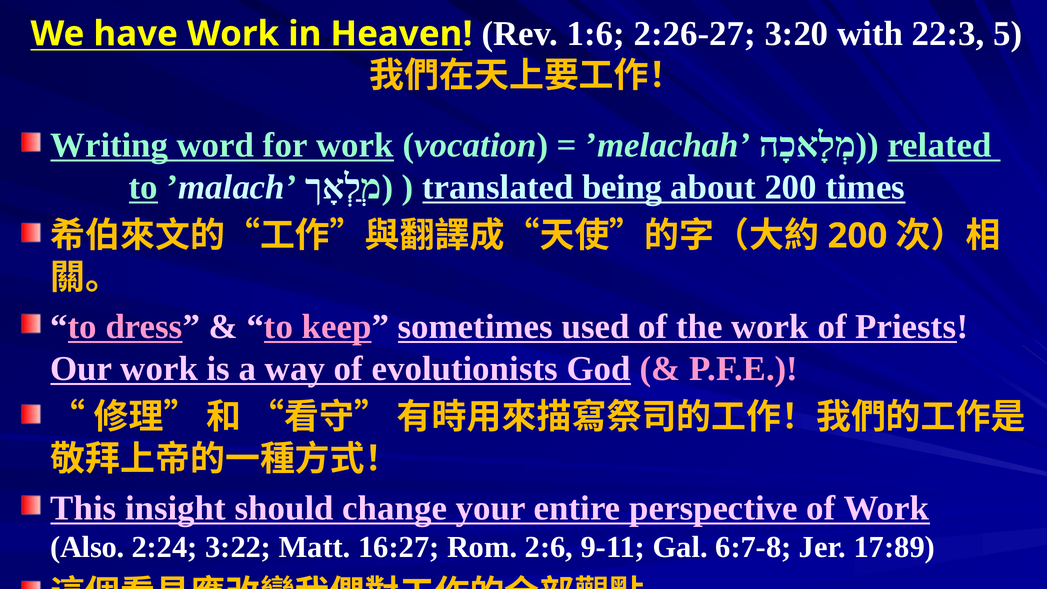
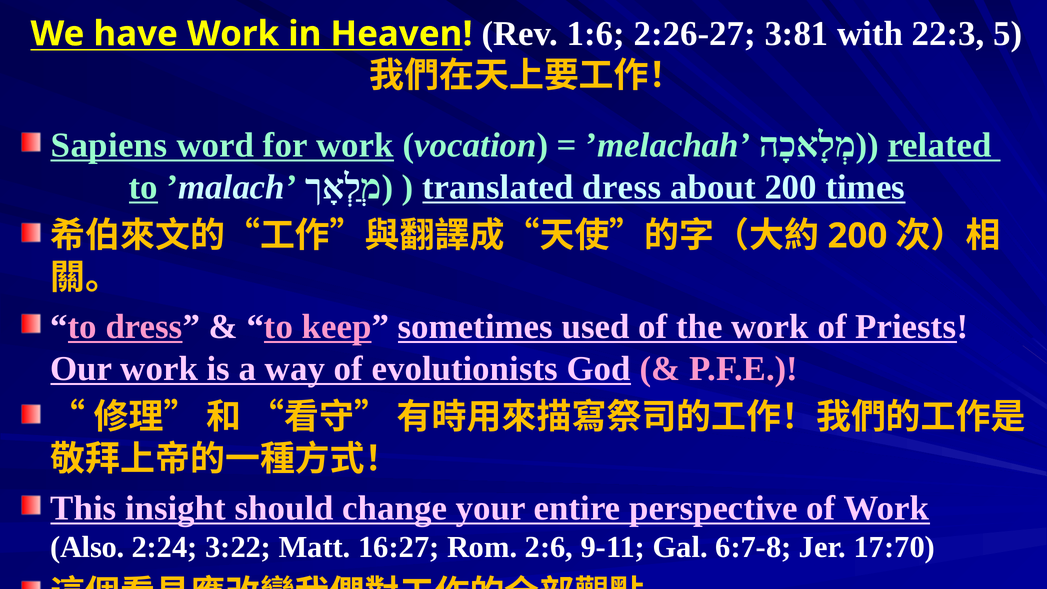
3:20: 3:20 -> 3:81
Writing: Writing -> Sapiens
translated being: being -> dress
17:89: 17:89 -> 17:70
